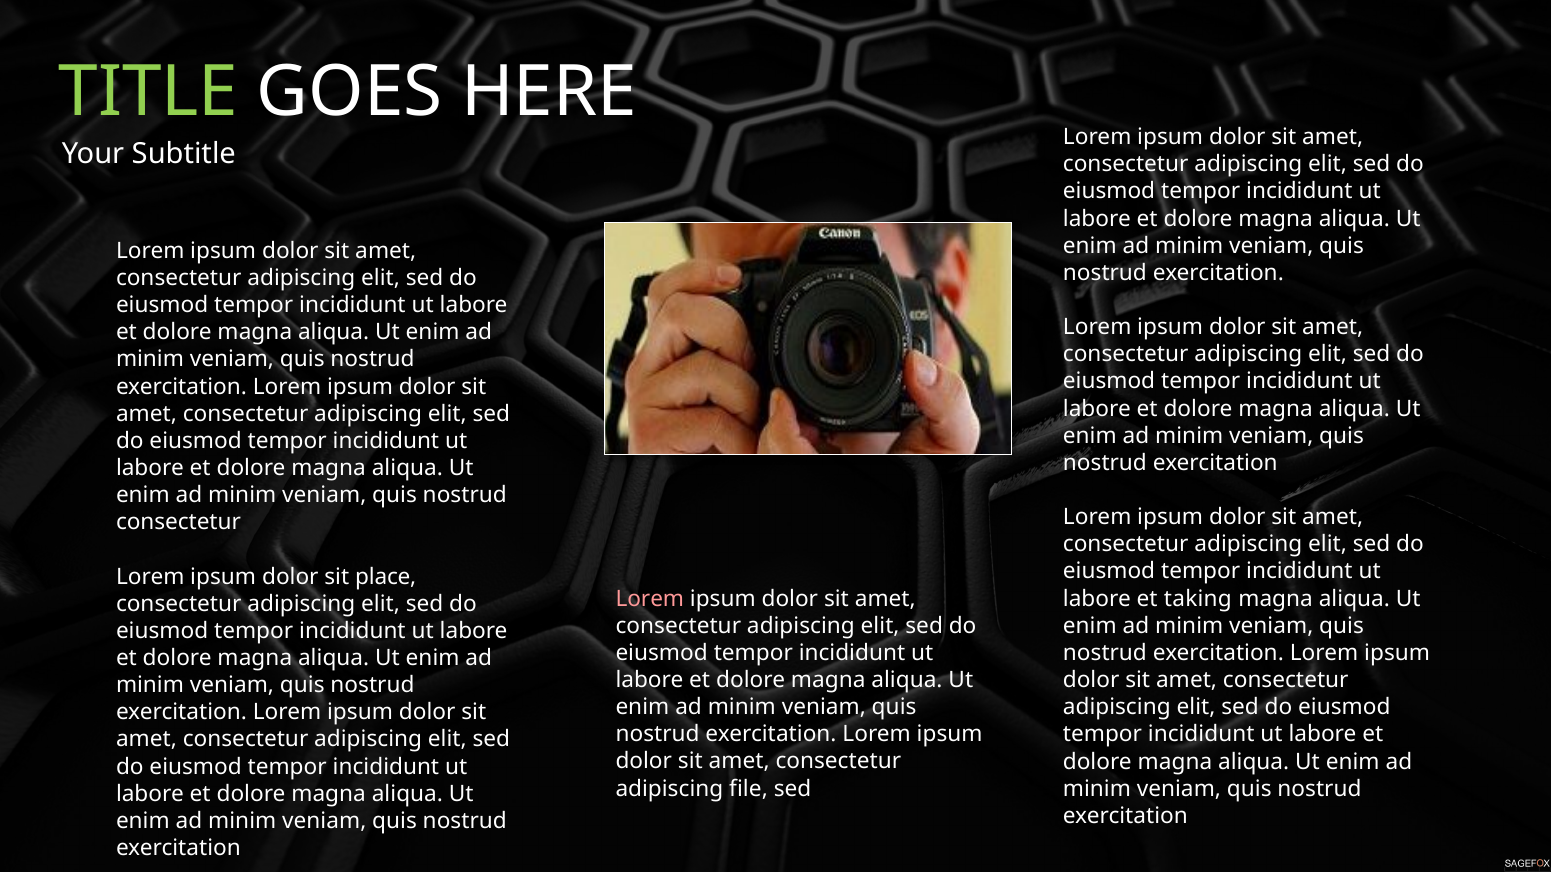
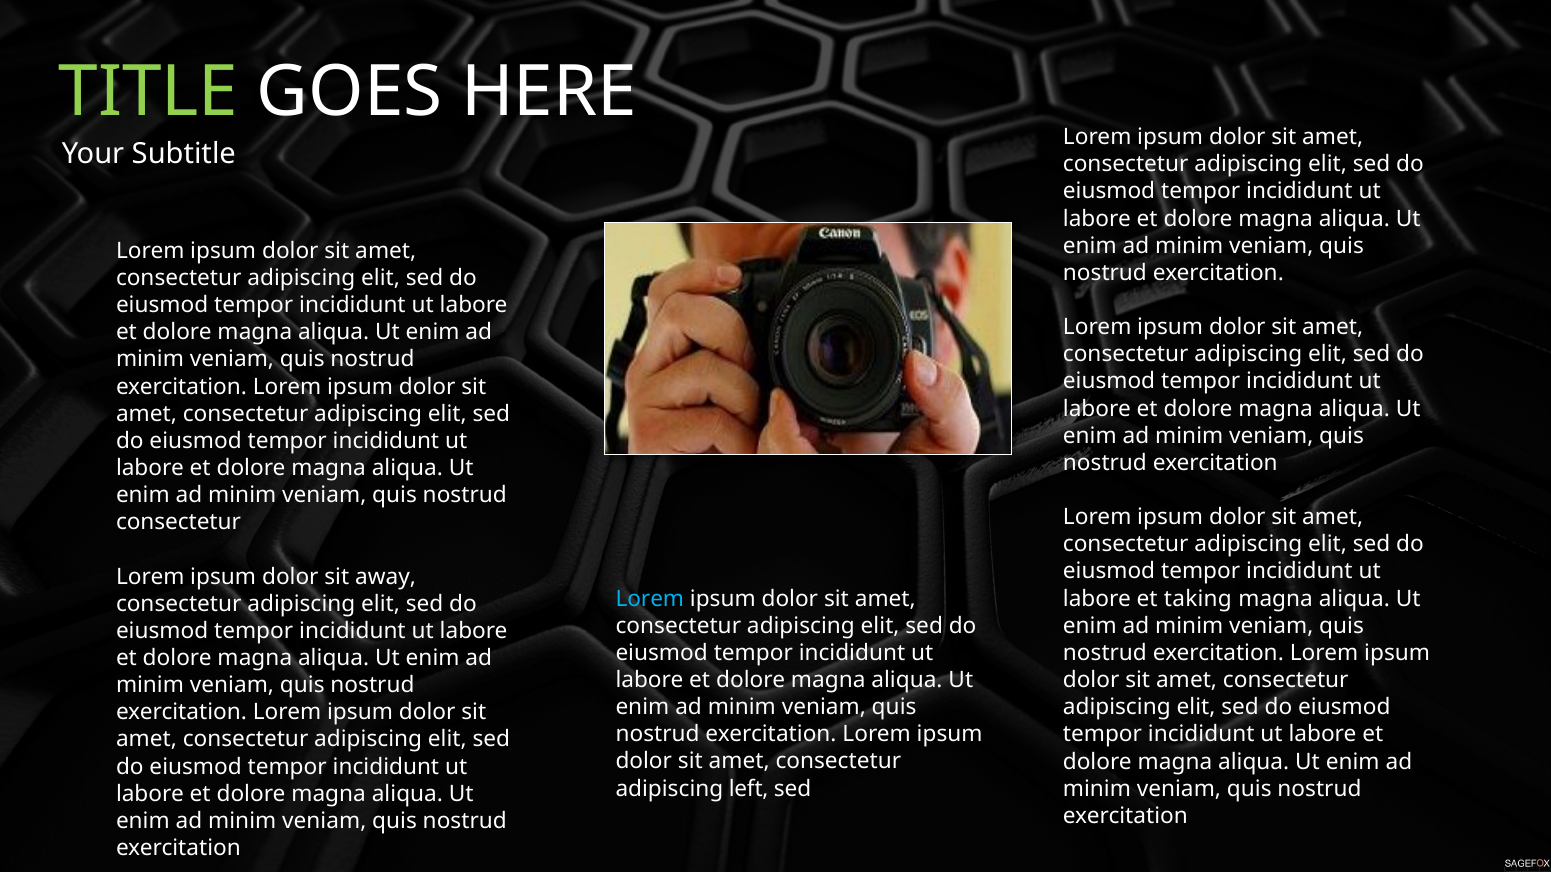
place: place -> away
Lorem at (650, 599) colour: pink -> light blue
file: file -> left
